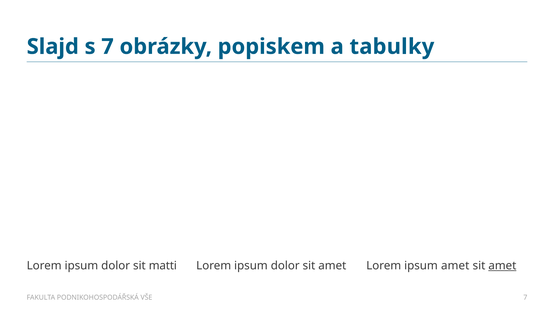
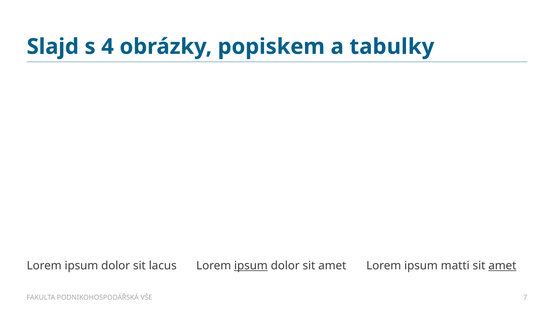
s 7: 7 -> 4
matti: matti -> lacus
ipsum at (251, 265) underline: none -> present
ipsum amet: amet -> matti
